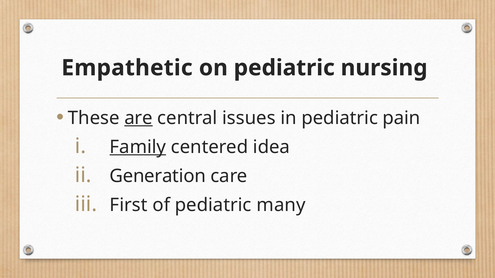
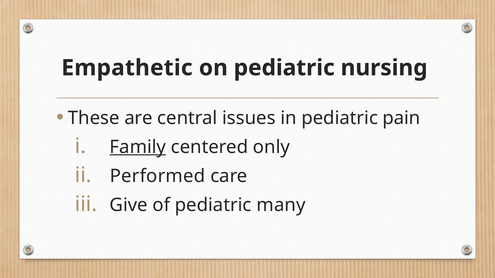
are underline: present -> none
idea: idea -> only
Generation: Generation -> Performed
First: First -> Give
